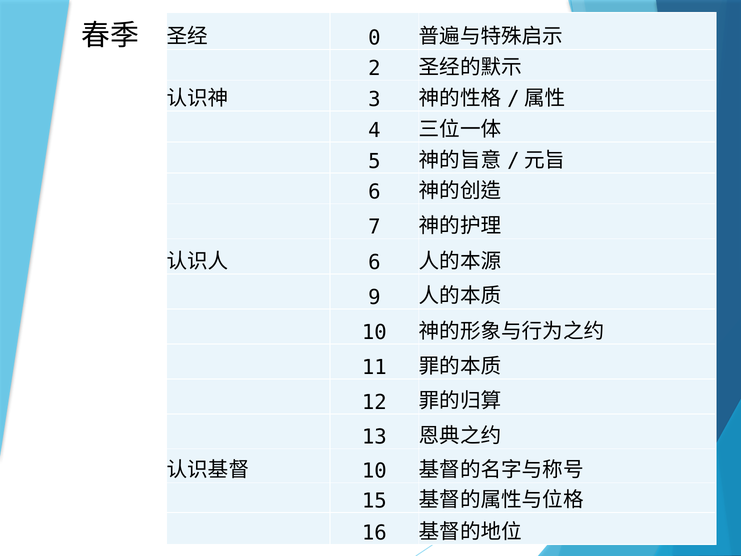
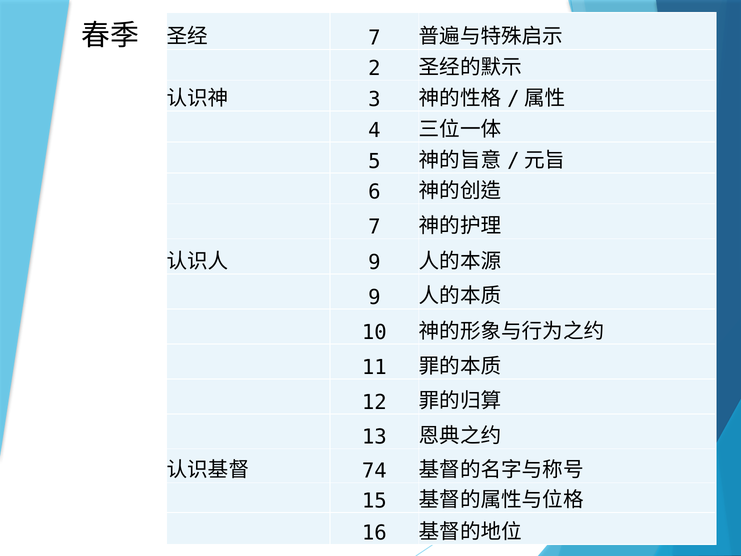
0 at (374, 38): 0 -> 7
6 at (374, 262): 6 -> 9
10 at (374, 471): 10 -> 74
